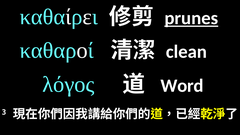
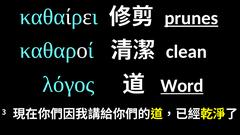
Word underline: none -> present
